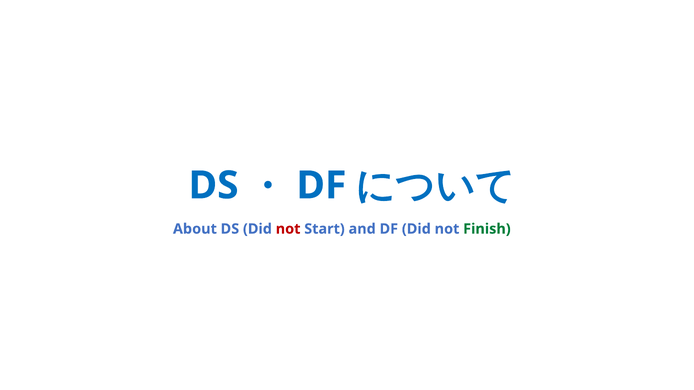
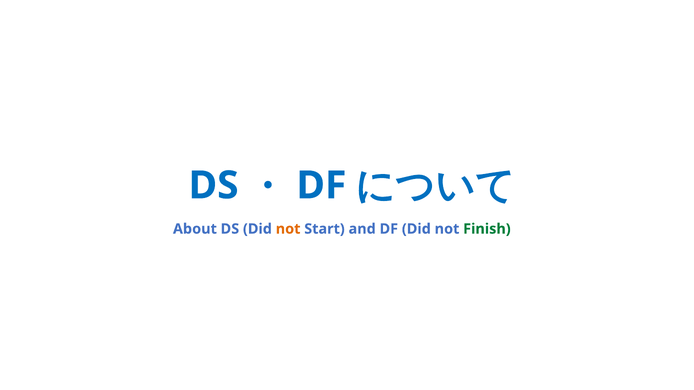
not at (288, 229) colour: red -> orange
